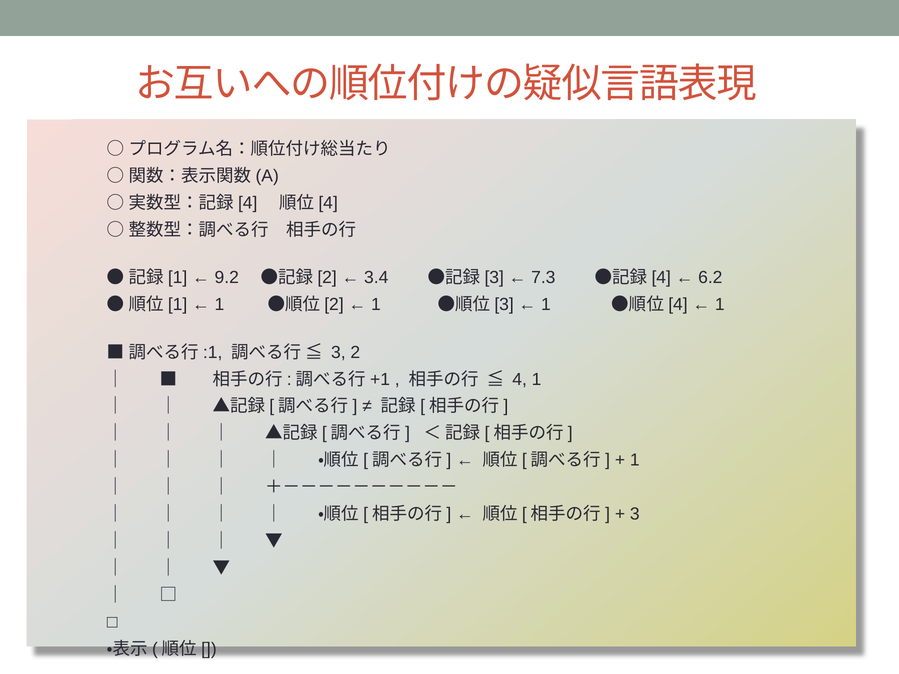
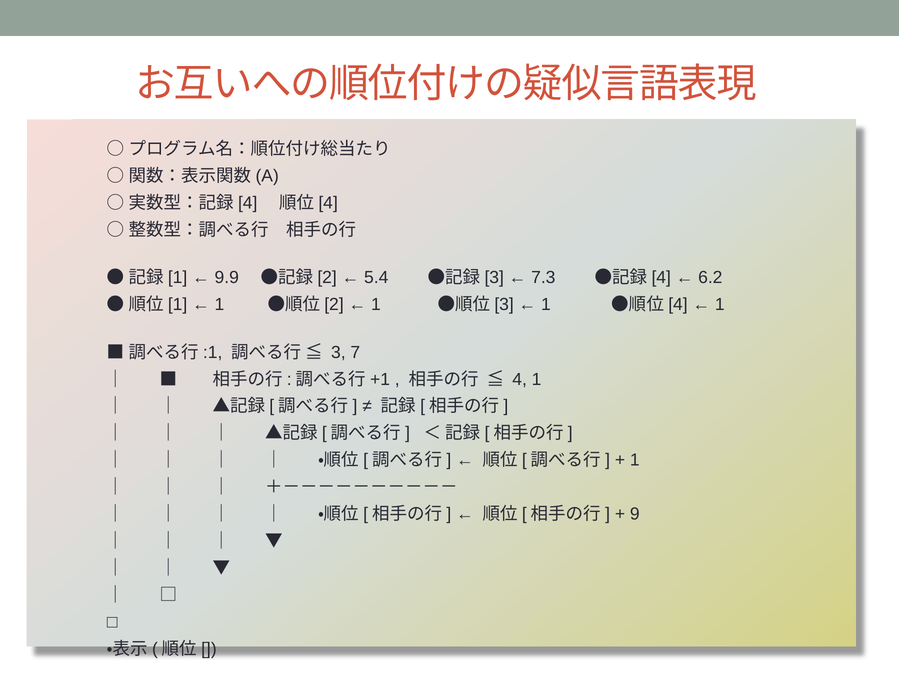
9.2: 9.2 -> 9.9
3.4: 3.4 -> 5.4
2: 2 -> 7
3 at (635, 514): 3 -> 9
